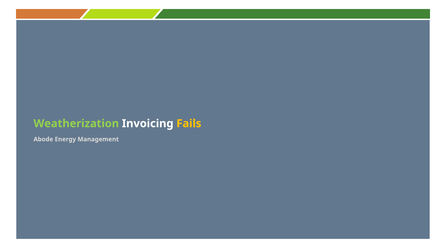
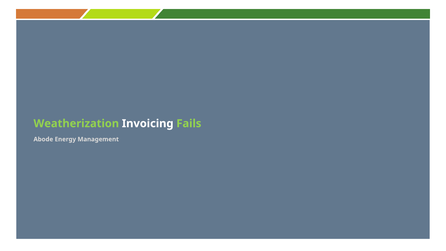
Fails colour: yellow -> light green
